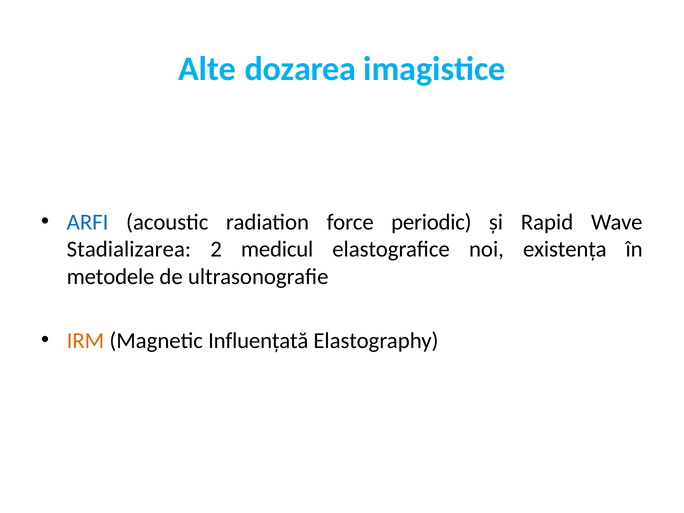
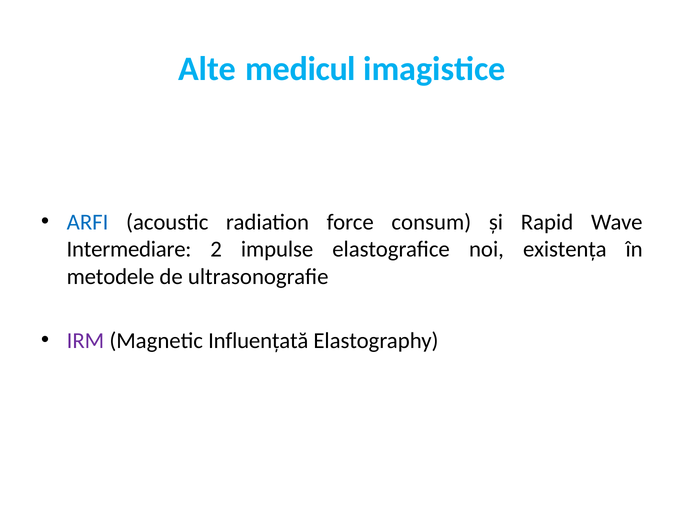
dozarea: dozarea -> medicul
periodic: periodic -> consum
Stadializarea: Stadializarea -> Intermediare
medicul: medicul -> impulse
IRM colour: orange -> purple
